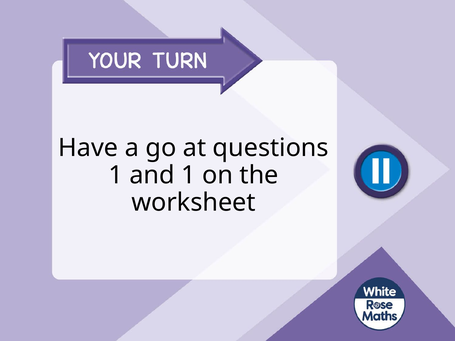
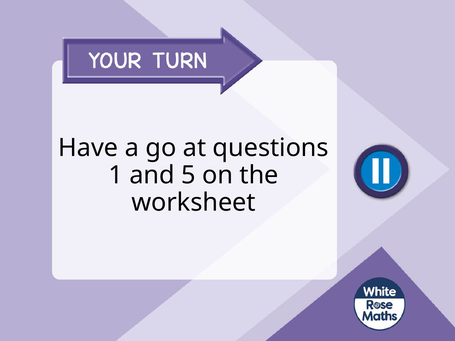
and 1: 1 -> 5
